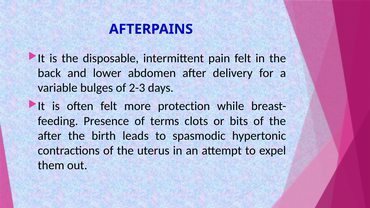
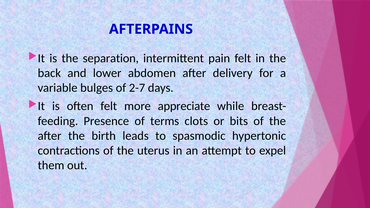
disposable: disposable -> separation
2-3: 2-3 -> 2-7
protection: protection -> appreciate
